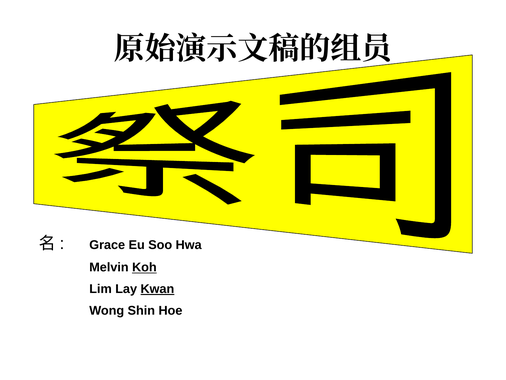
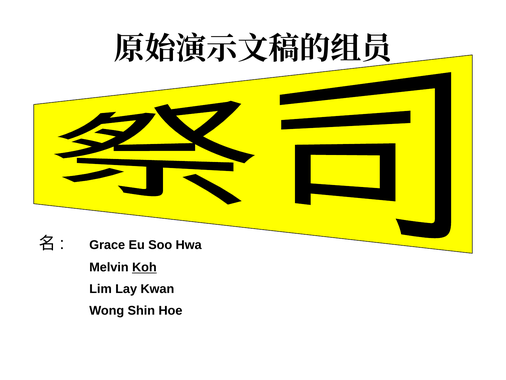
Kwan underline: present -> none
